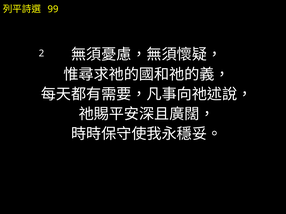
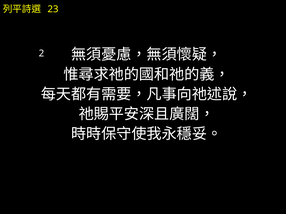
99: 99 -> 23
